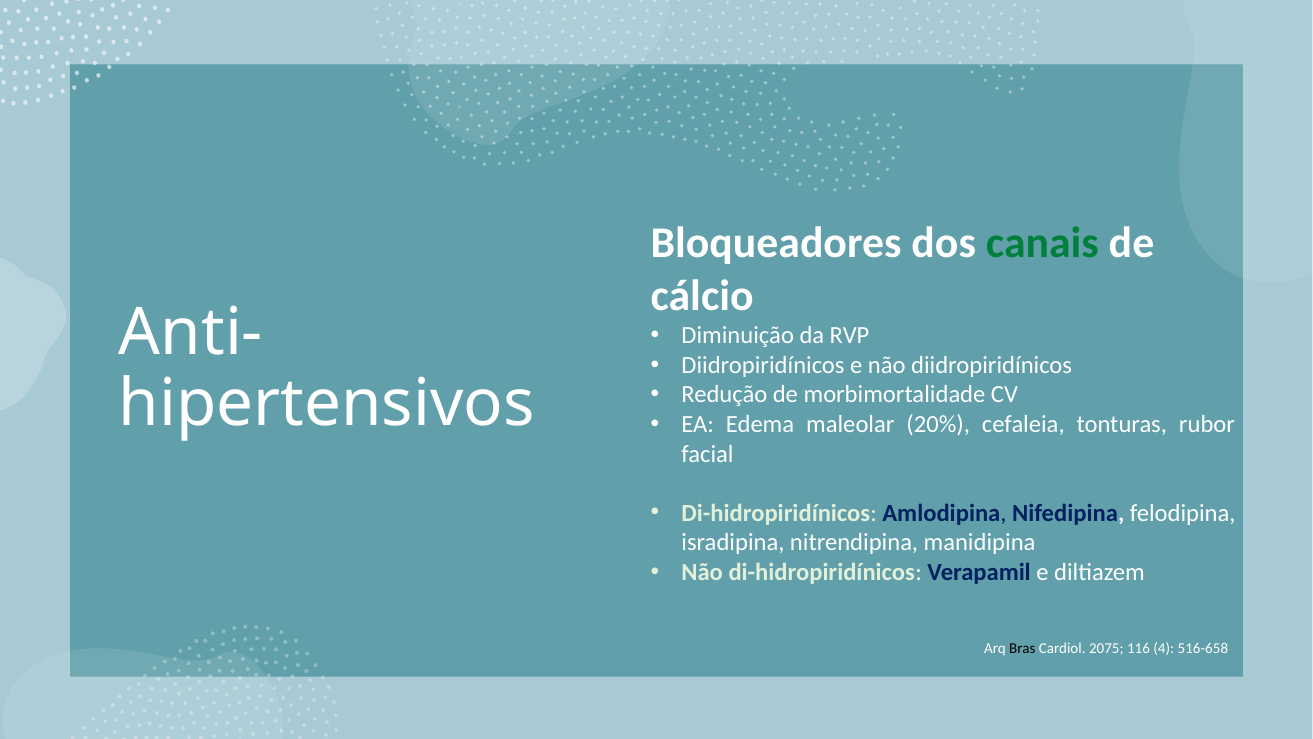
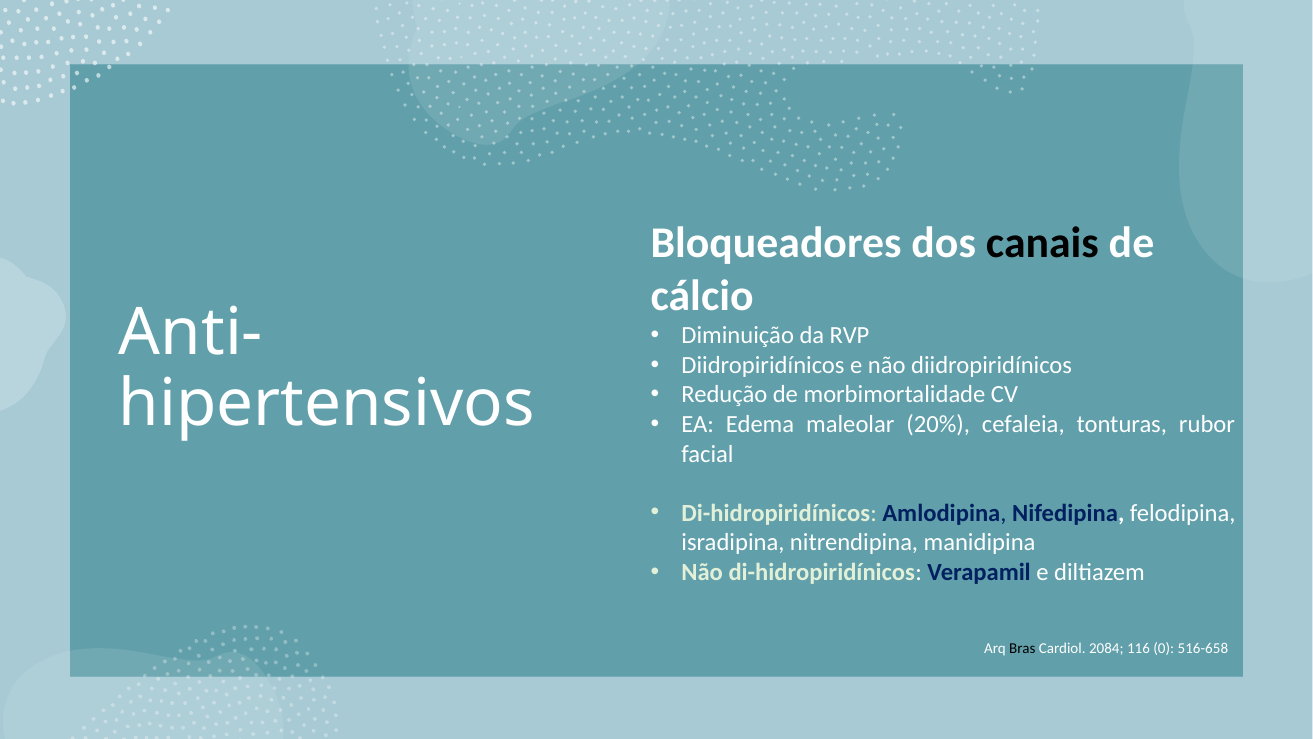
canais colour: green -> black
2075: 2075 -> 2084
4: 4 -> 0
